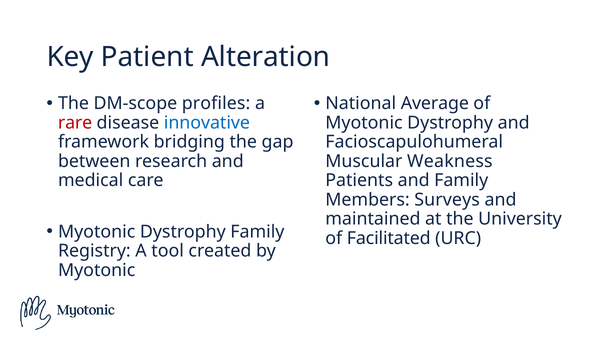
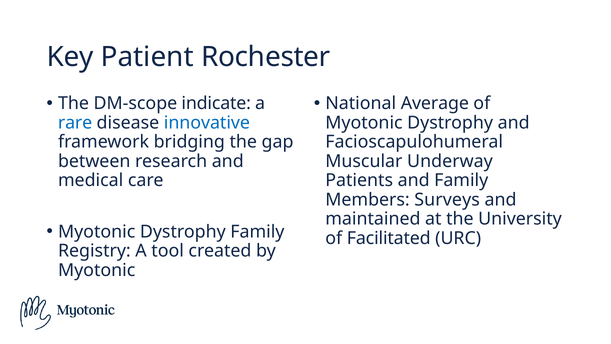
Alteration: Alteration -> Rochester
profiles: profiles -> indicate
rare colour: red -> blue
Weakness: Weakness -> Underway
